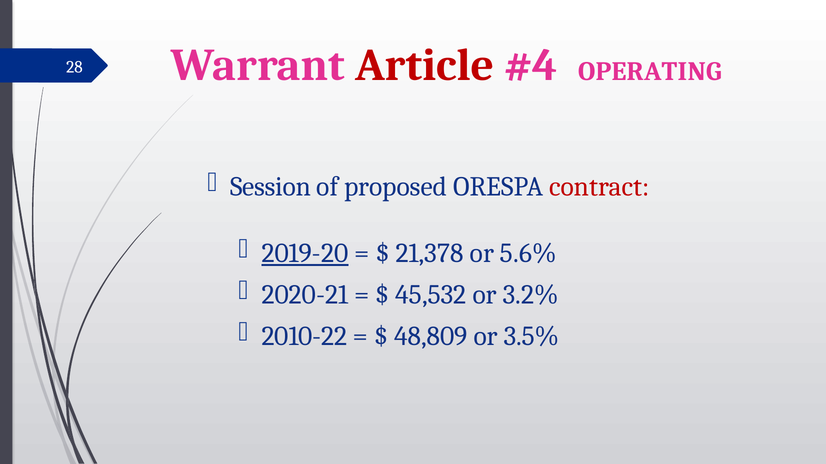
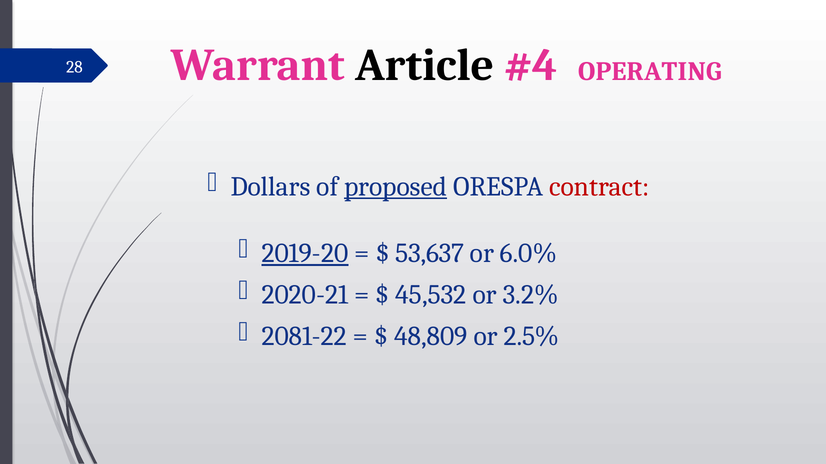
Article colour: red -> black
Session: Session -> Dollars
proposed underline: none -> present
21,378: 21,378 -> 53,637
5.6%: 5.6% -> 6.0%
2010-22: 2010-22 -> 2081-22
3.5%: 3.5% -> 2.5%
